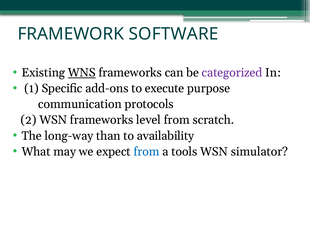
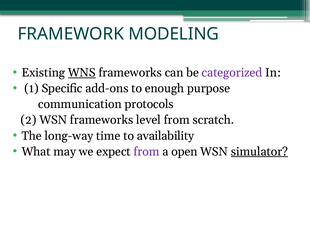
SOFTWARE: SOFTWARE -> MODELING
execute: execute -> enough
than: than -> time
from at (146, 151) colour: blue -> purple
tools: tools -> open
simulator underline: none -> present
